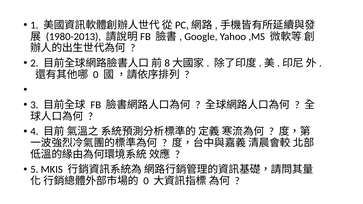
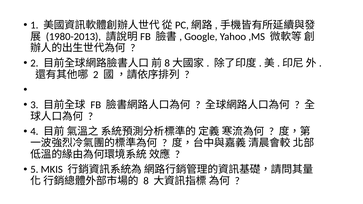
0 at (96, 75): 0 -> 2
0 at (146, 181): 0 -> 8
